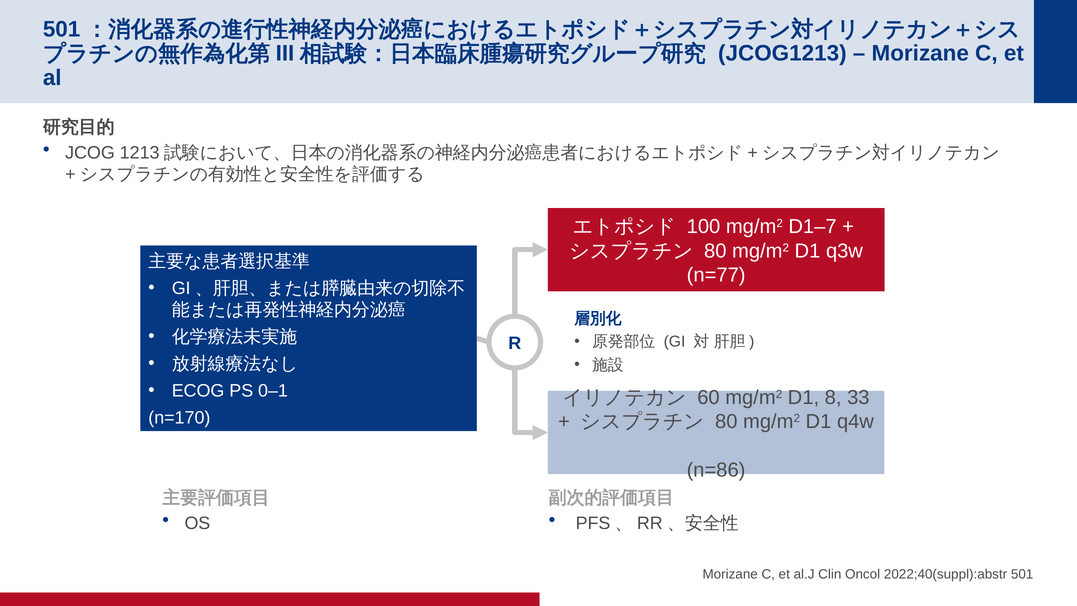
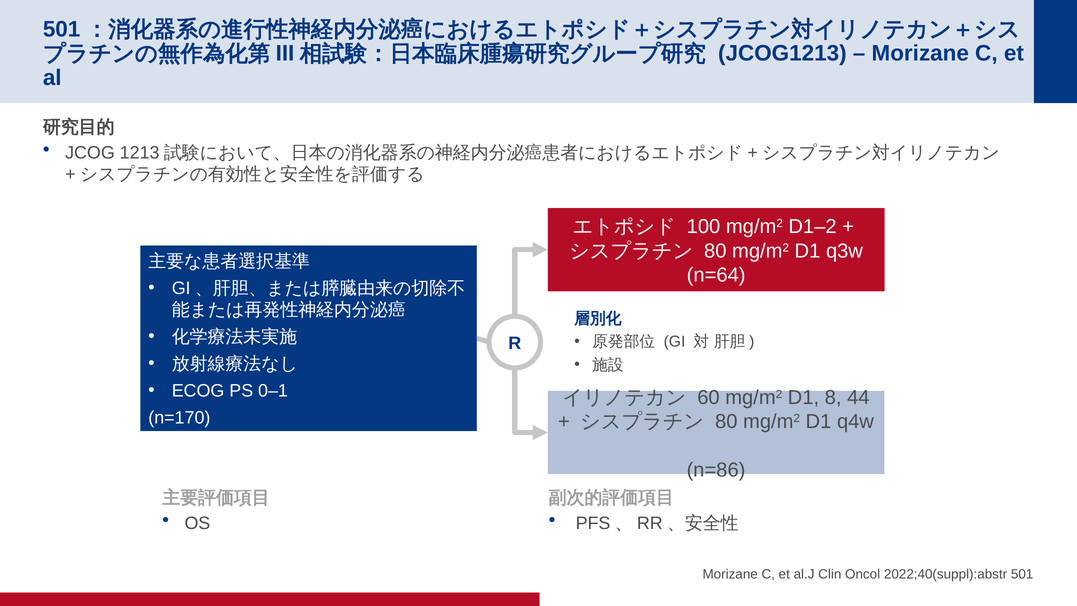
D1–7: D1–7 -> D1–2
n=77: n=77 -> n=64
33: 33 -> 44
